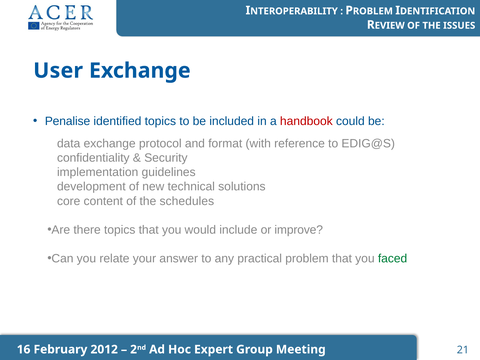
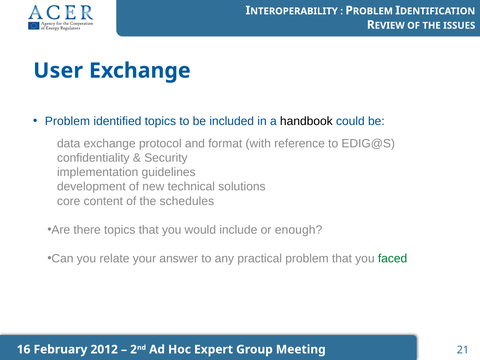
Penalise at (68, 121): Penalise -> Problem
handbook colour: red -> black
improve: improve -> enough
